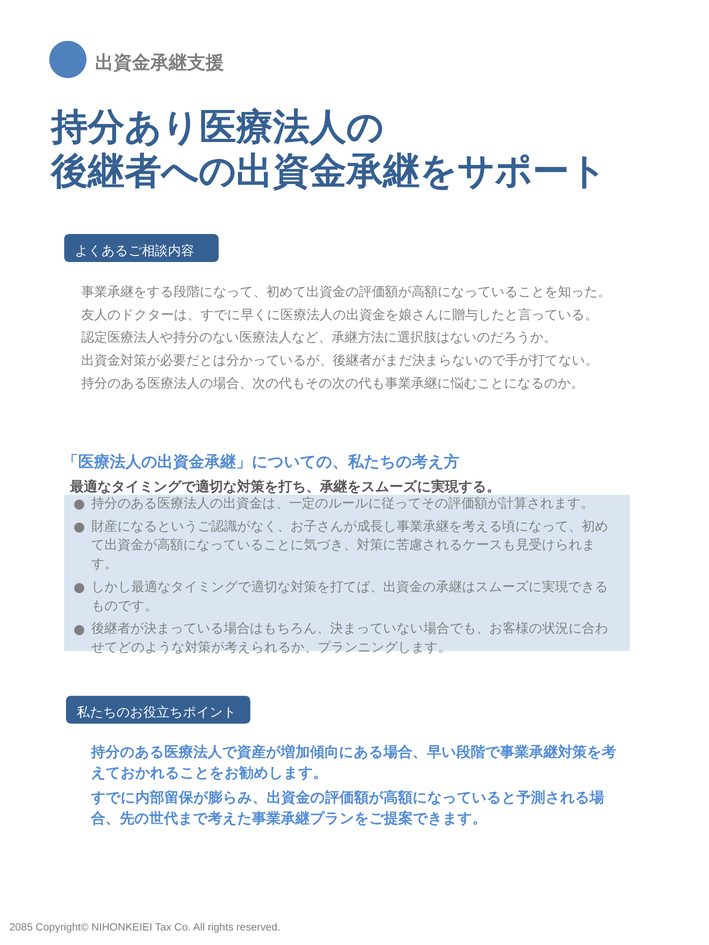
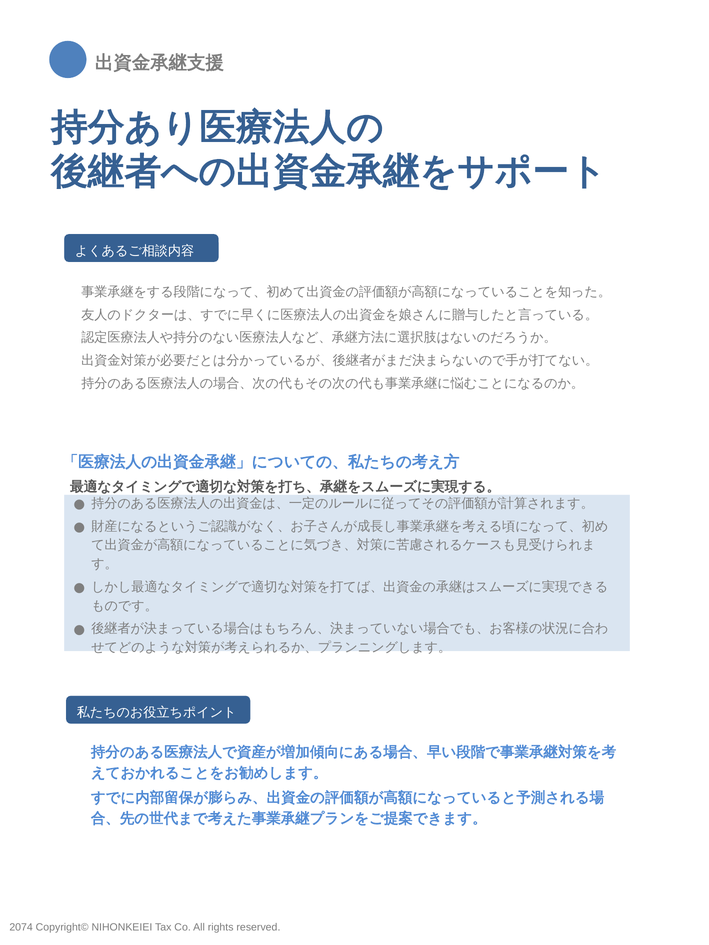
2085: 2085 -> 2074
